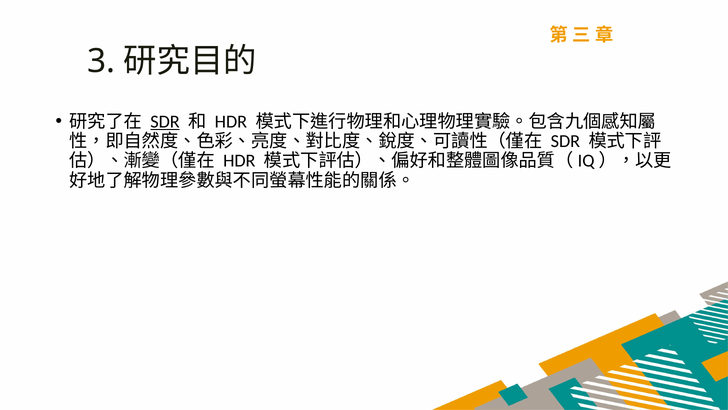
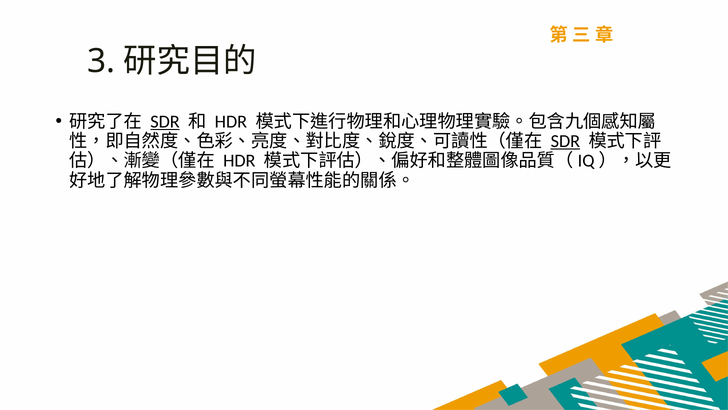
SDR at (565, 141) underline: none -> present
